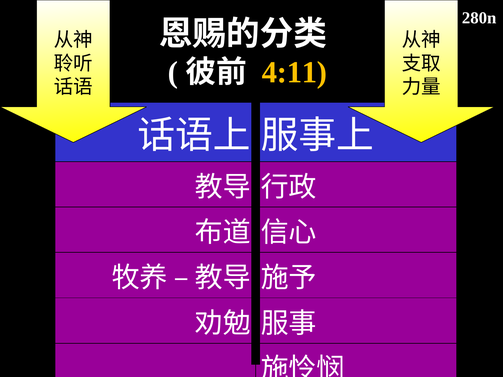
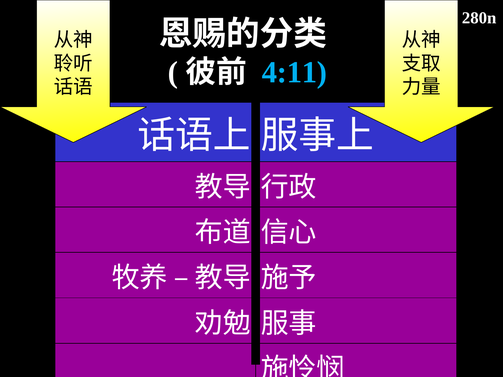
4:11 colour: yellow -> light blue
